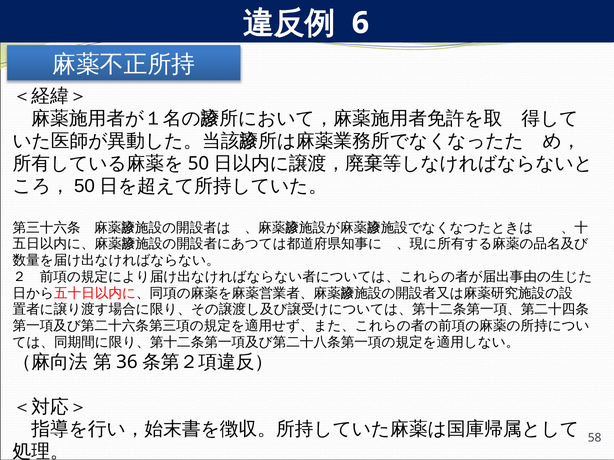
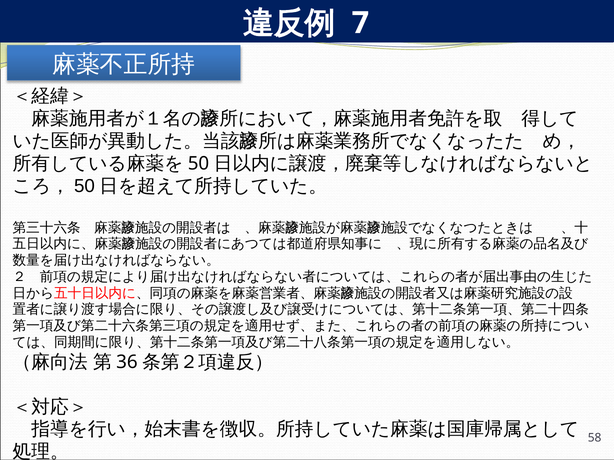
6: 6 -> 7
